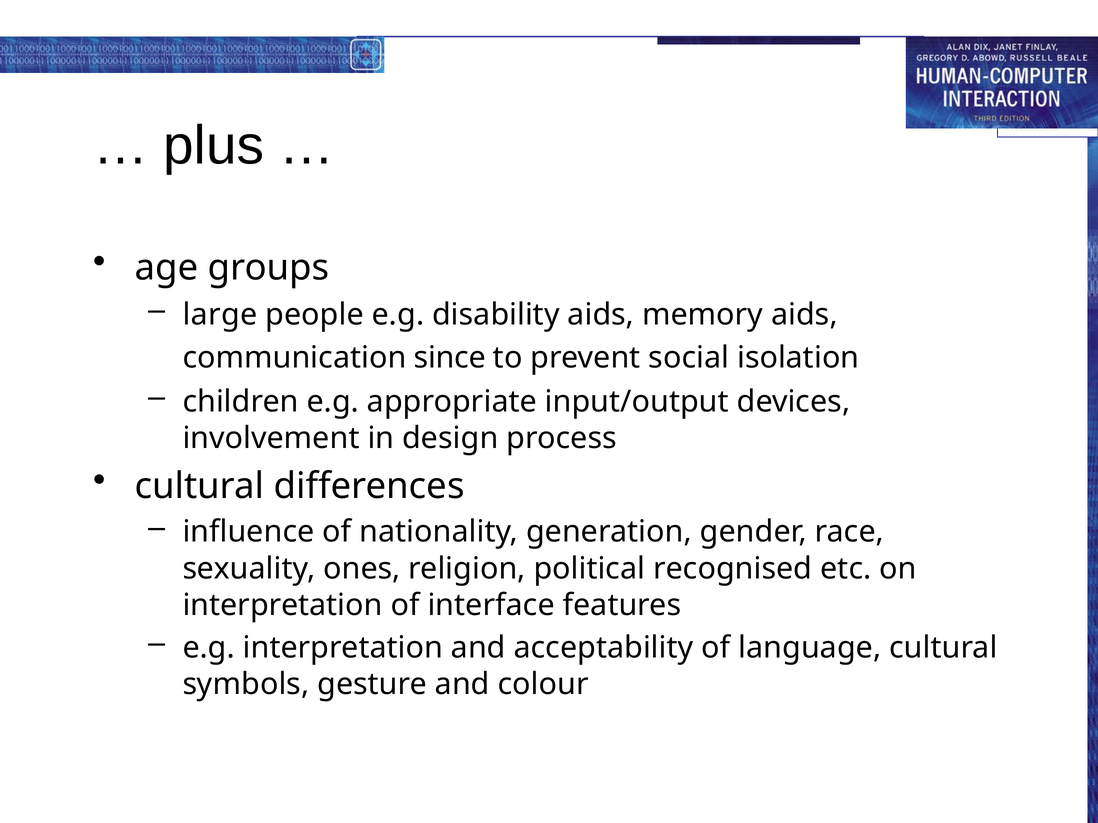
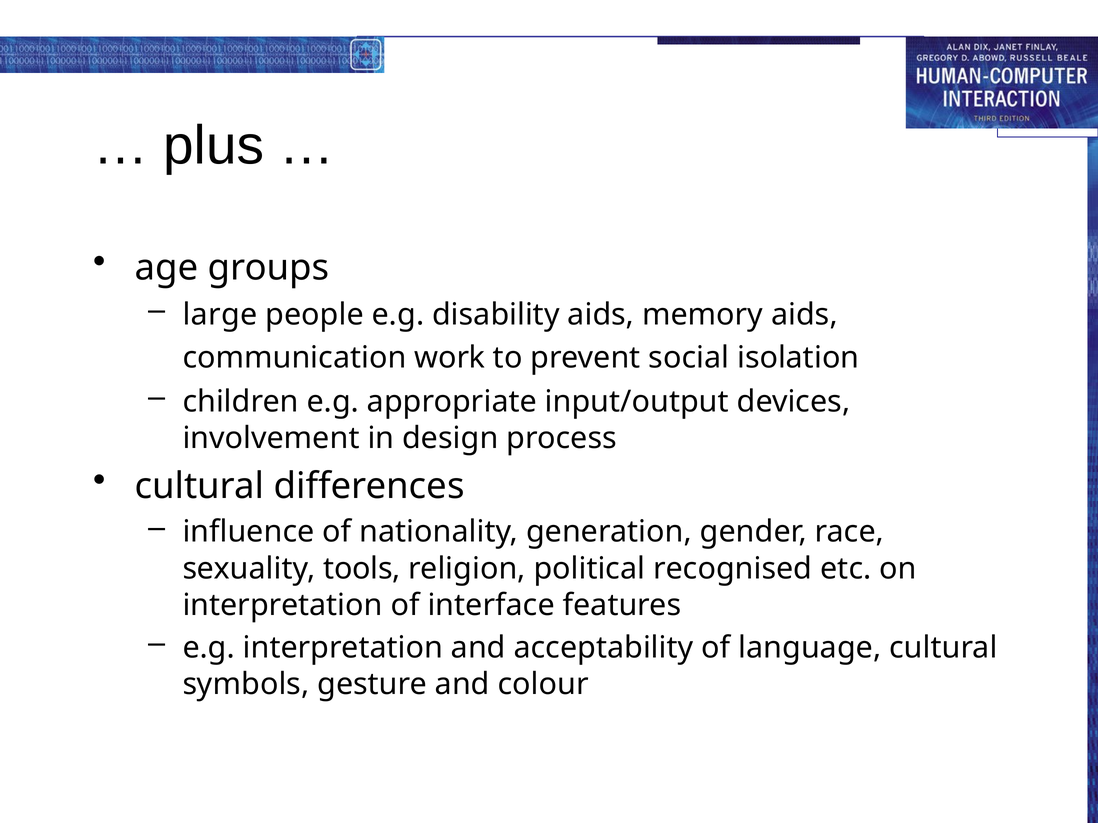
since: since -> work
ones: ones -> tools
